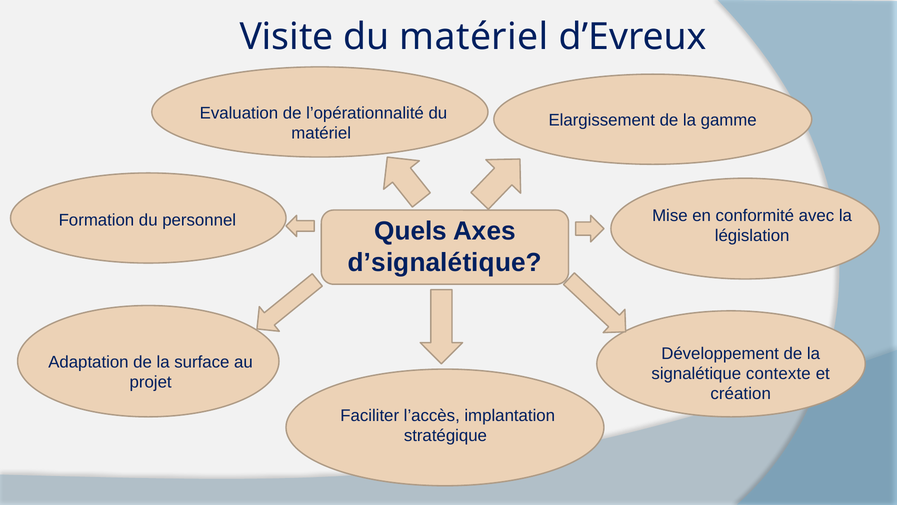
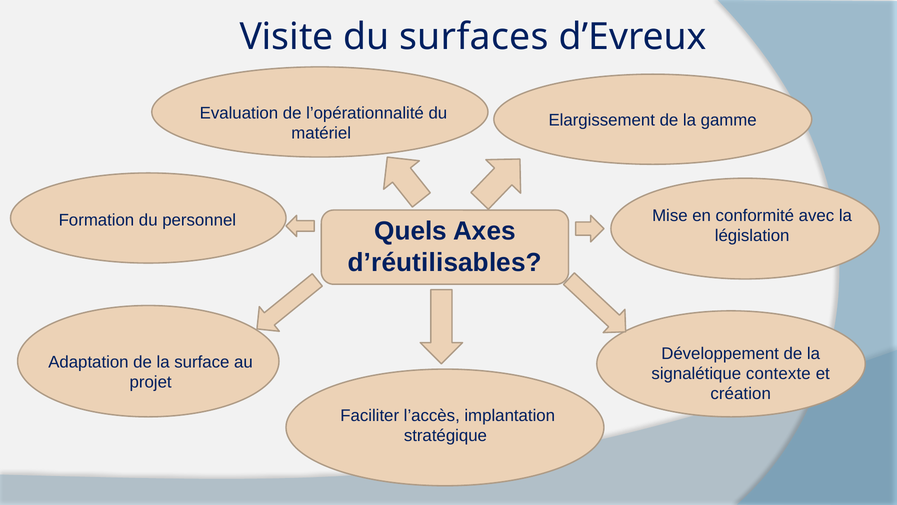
Visite du matériel: matériel -> surfaces
d’signalétique: d’signalétique -> d’réutilisables
